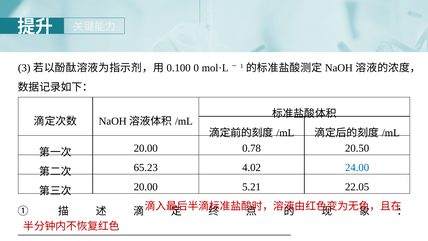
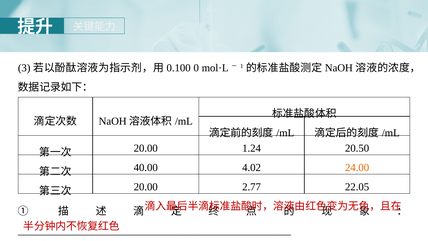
0.78: 0.78 -> 1.24
65.23: 65.23 -> 40.00
24.00 colour: blue -> orange
5.21: 5.21 -> 2.77
